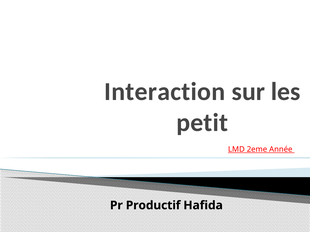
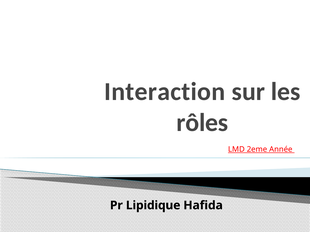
petit: petit -> rôles
Productif: Productif -> Lipidique
